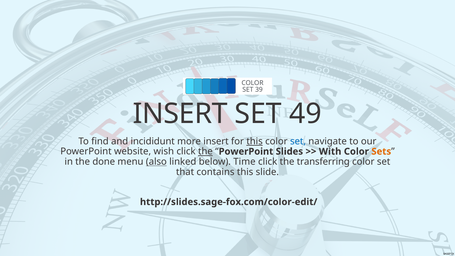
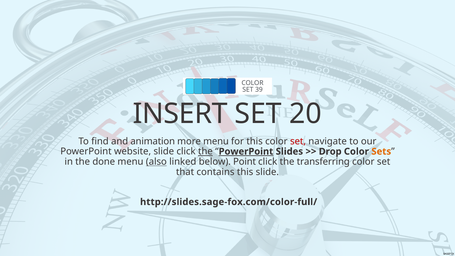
49: 49 -> 20
incididunt: incididunt -> animation
more insert: insert -> menu
this at (255, 141) underline: present -> none
set at (298, 141) colour: blue -> red
website wish: wish -> slide
PowerPoint at (246, 151) underline: none -> present
With: With -> Drop
Time: Time -> Point
http://slides.sage-fox.com/color-edit/: http://slides.sage-fox.com/color-edit/ -> http://slides.sage-fox.com/color-full/
